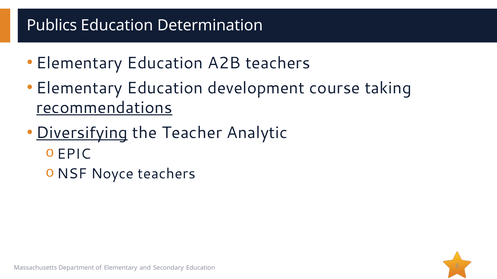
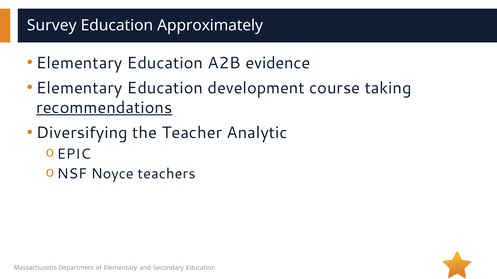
Publics: Publics -> Survey
Determination: Determination -> Approximately
A2B teachers: teachers -> evidence
Diversifying underline: present -> none
